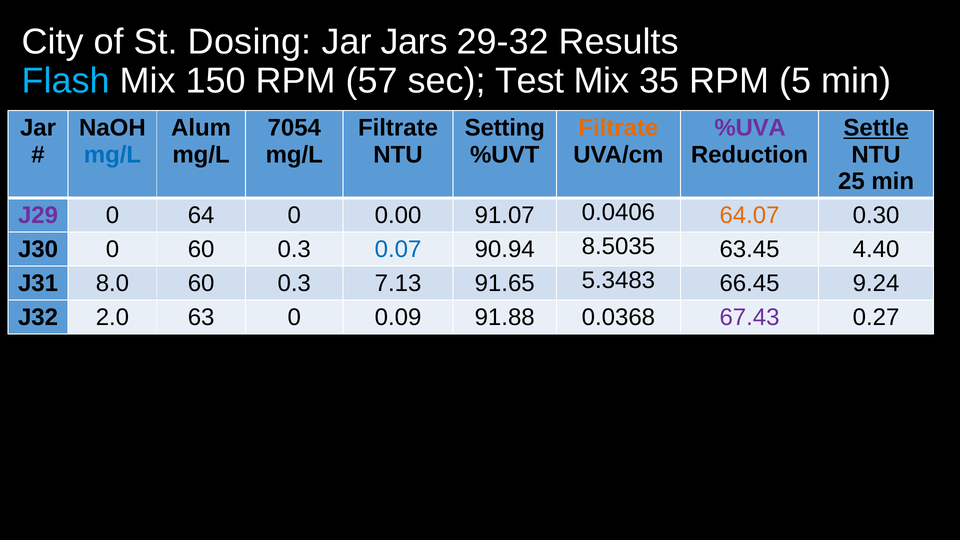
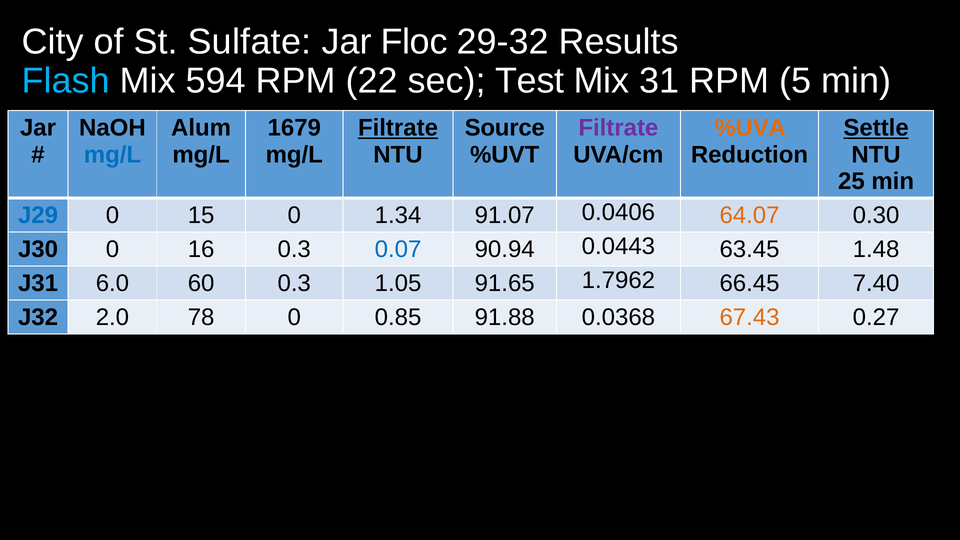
Dosing: Dosing -> Sulfate
Jars: Jars -> Floc
150: 150 -> 594
57: 57 -> 22
35: 35 -> 31
7054: 7054 -> 1679
Filtrate at (398, 128) underline: none -> present
Setting: Setting -> Source
Filtrate at (618, 128) colour: orange -> purple
%UVA colour: purple -> orange
J29 colour: purple -> blue
64: 64 -> 15
0.00: 0.00 -> 1.34
0 60: 60 -> 16
8.5035: 8.5035 -> 0.0443
4.40: 4.40 -> 1.48
8.0: 8.0 -> 6.0
7.13: 7.13 -> 1.05
5.3483: 5.3483 -> 1.7962
9.24: 9.24 -> 7.40
63: 63 -> 78
0.09: 0.09 -> 0.85
67.43 colour: purple -> orange
